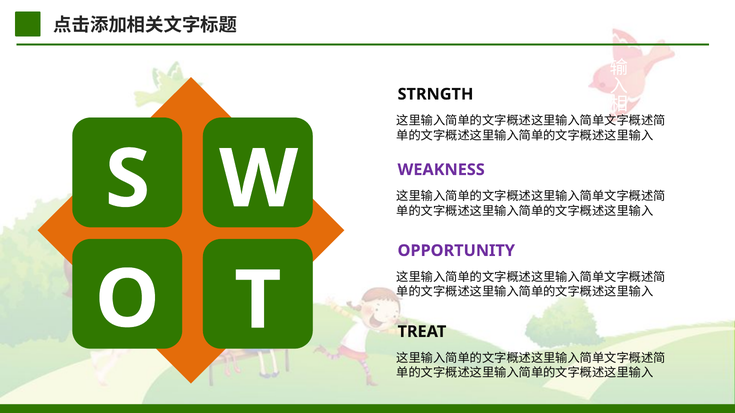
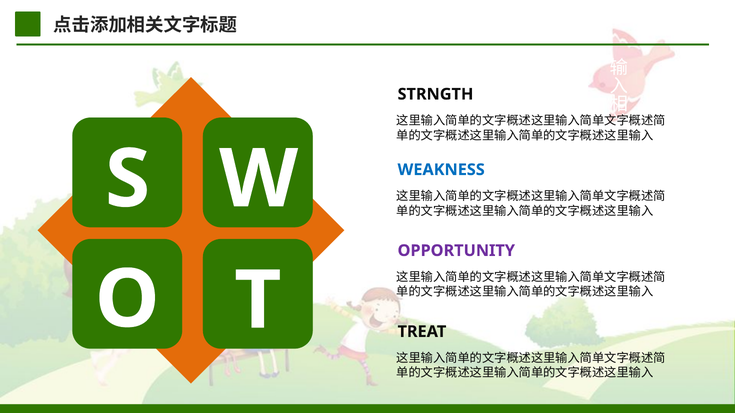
WEAKNESS colour: purple -> blue
